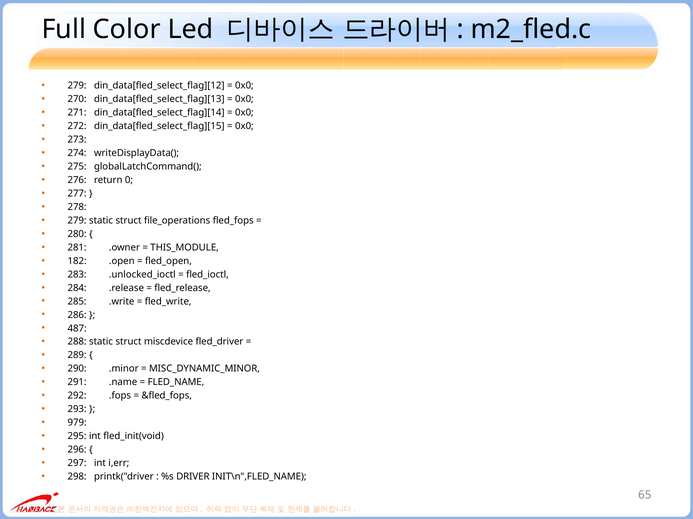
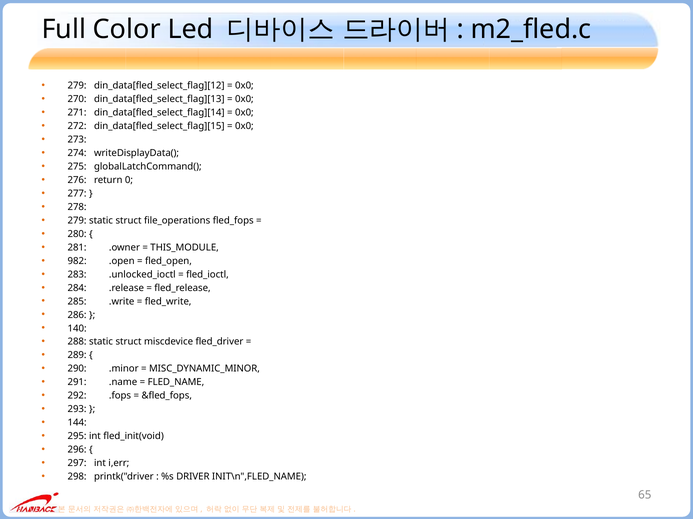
182: 182 -> 982
487: 487 -> 140
979: 979 -> 144
